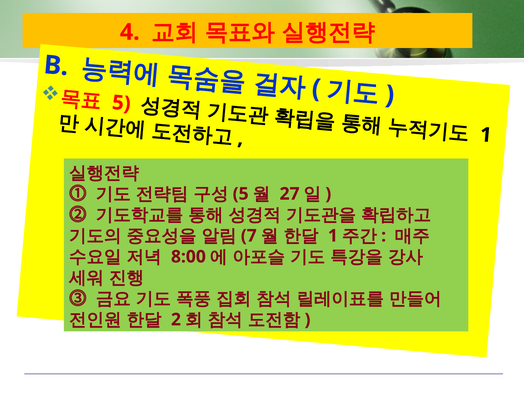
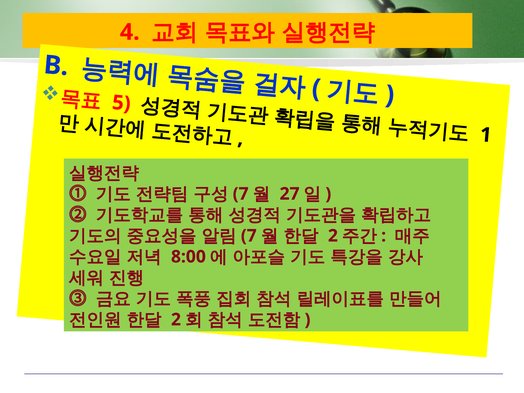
5 at (241, 194): 5 -> 7
1 at (333, 236): 1 -> 2
